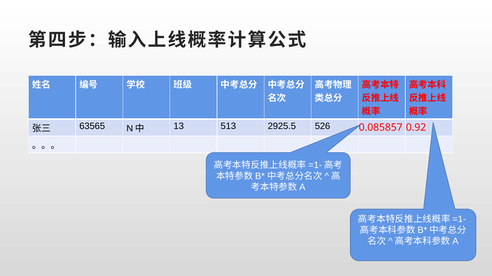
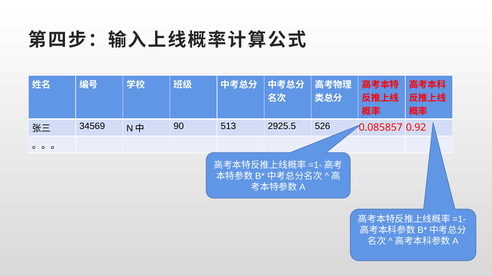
63565: 63565 -> 34569
13: 13 -> 90
